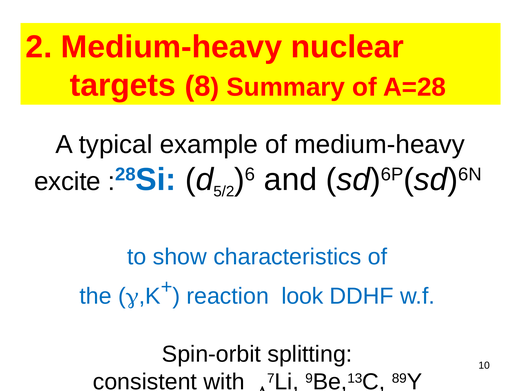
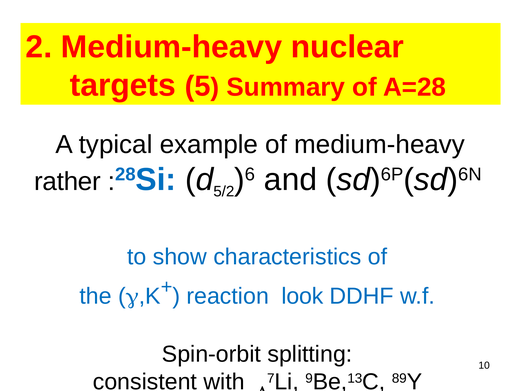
8: 8 -> 5
excite: excite -> rather
